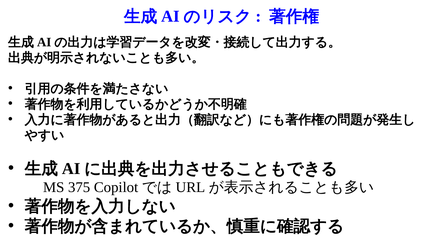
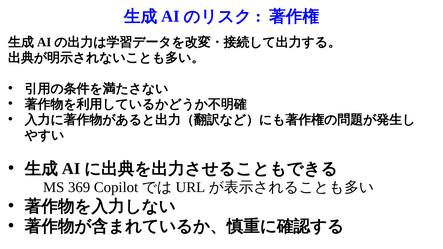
375: 375 -> 369
